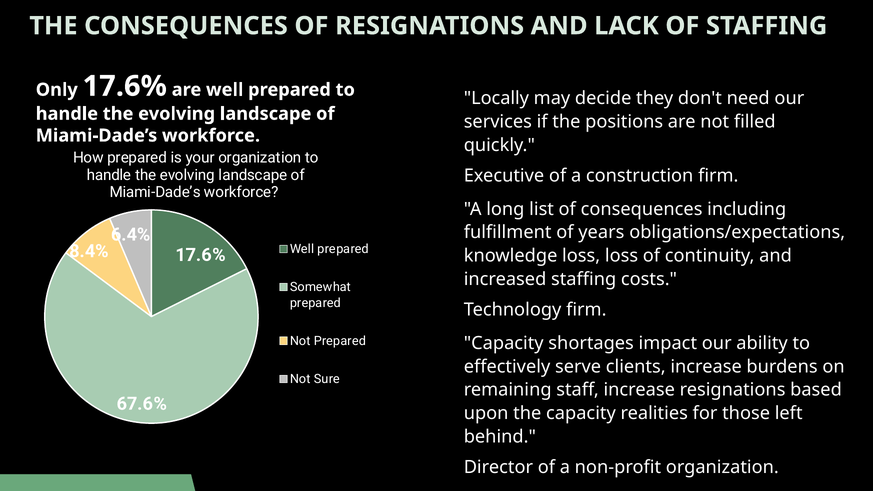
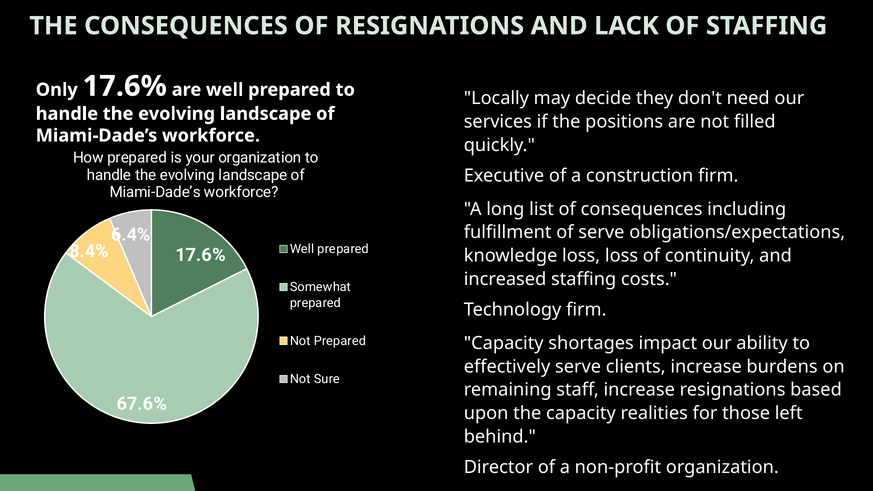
of years: years -> serve
